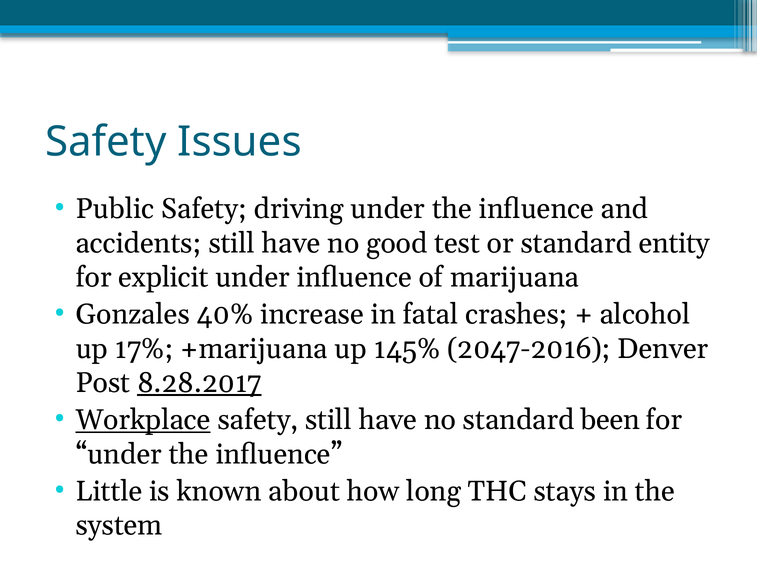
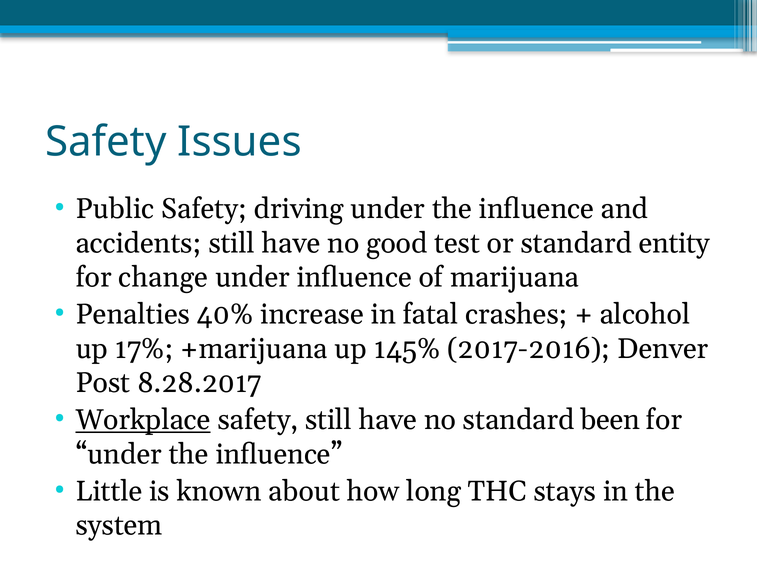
explicit: explicit -> change
Gonzales: Gonzales -> Penalties
2047-2016: 2047-2016 -> 2017-2016
8.28.2017 underline: present -> none
